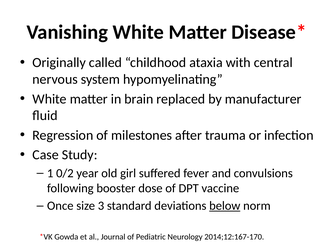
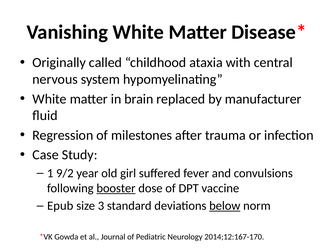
0/2: 0/2 -> 9/2
booster underline: none -> present
Once: Once -> Epub
